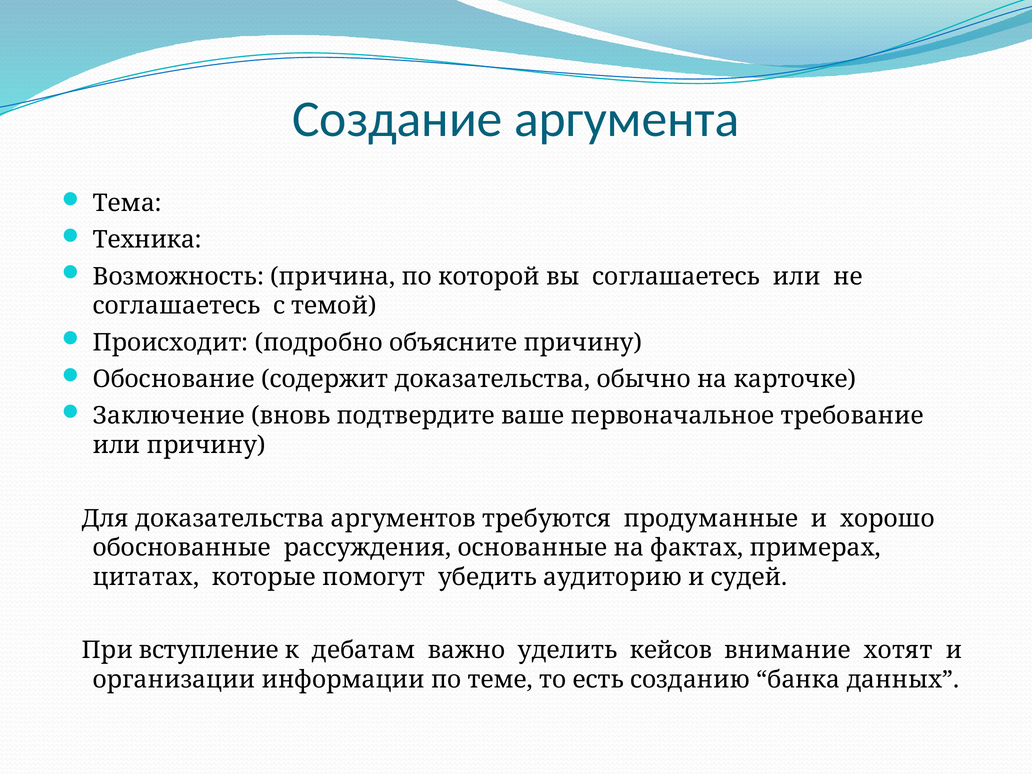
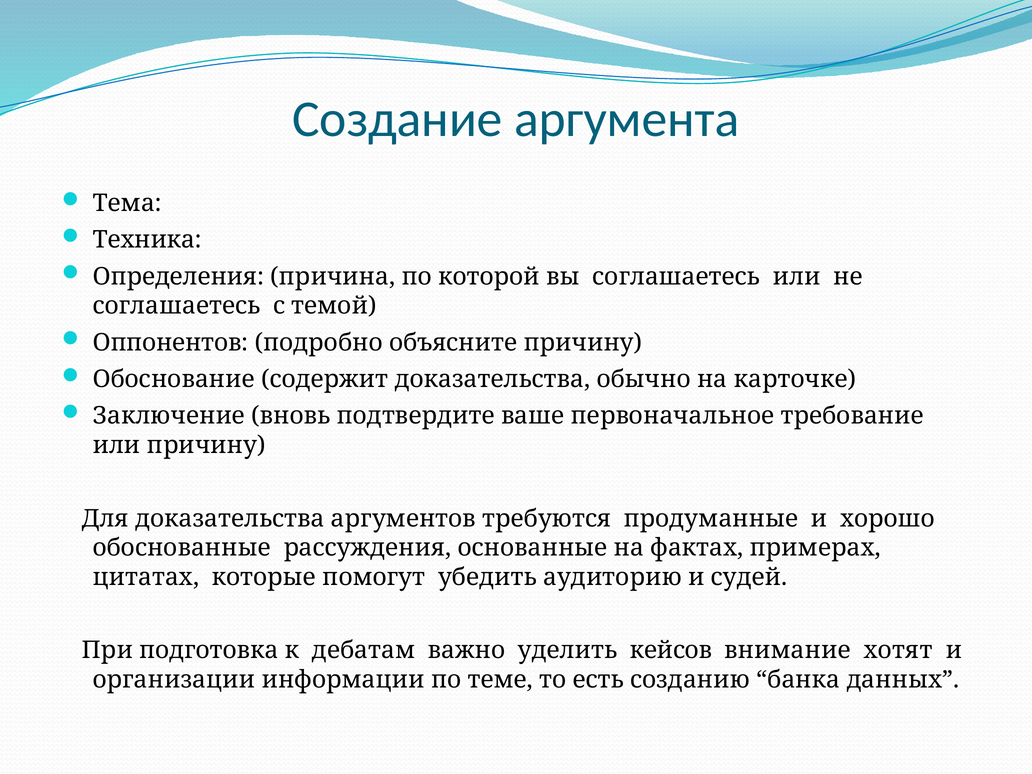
Возможность: Возможность -> Определения
Происходит: Происходит -> Оппонентов
вступление: вступление -> подготовка
